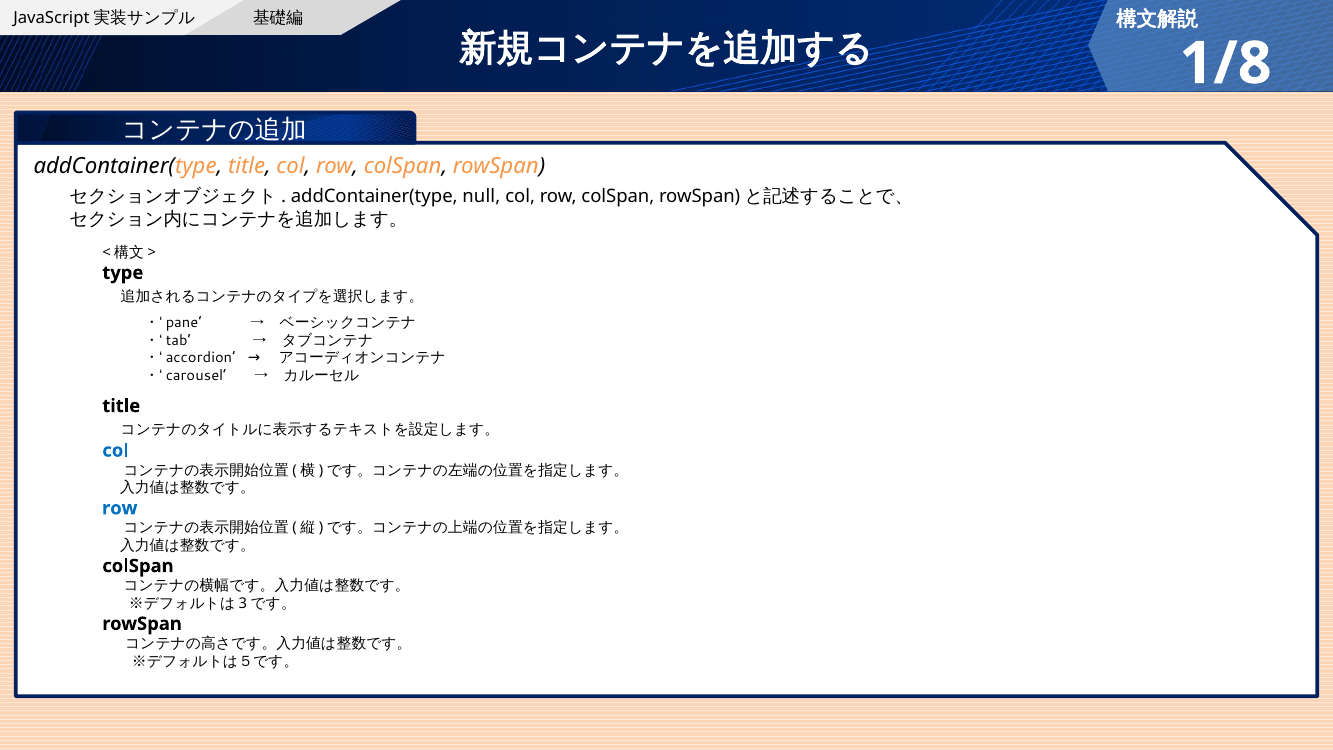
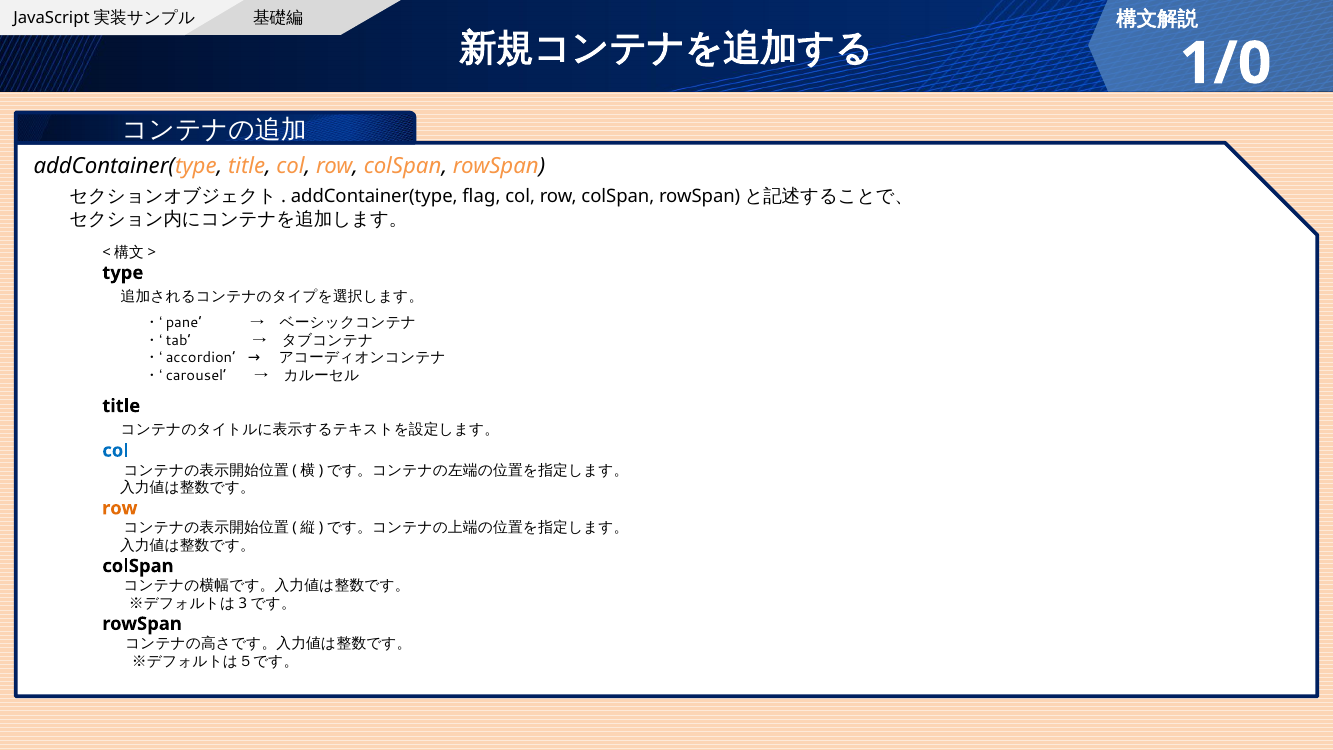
1/8: 1/8 -> 1/0
null: null -> flag
row at (120, 508) colour: blue -> orange
